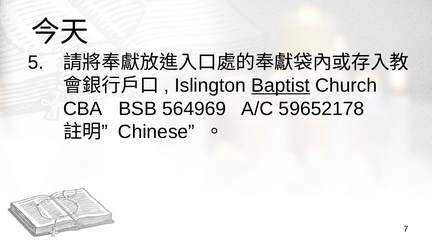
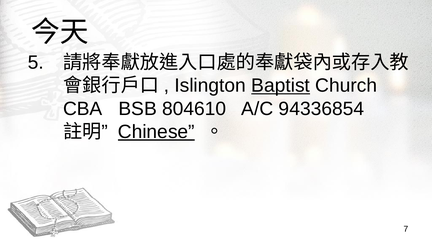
564969: 564969 -> 804610
59652178: 59652178 -> 94336854
Chinese underline: none -> present
